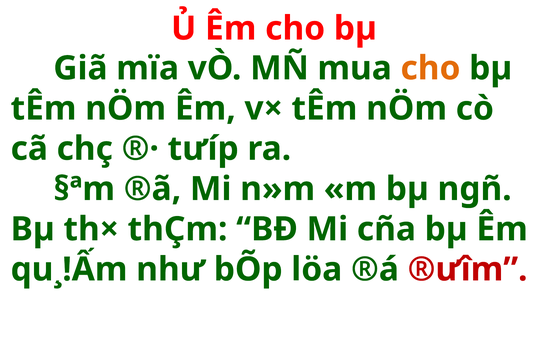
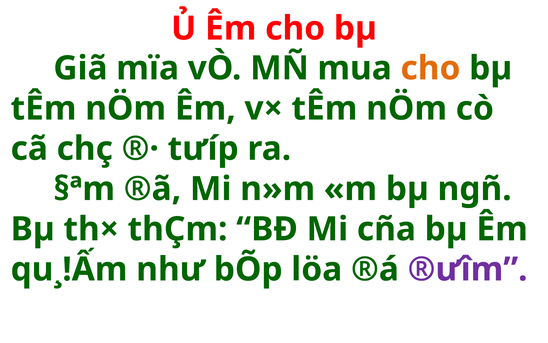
®ưîm colour: red -> purple
